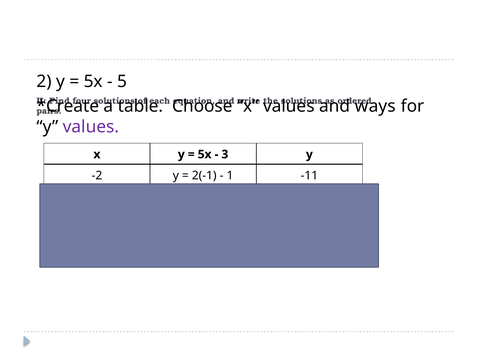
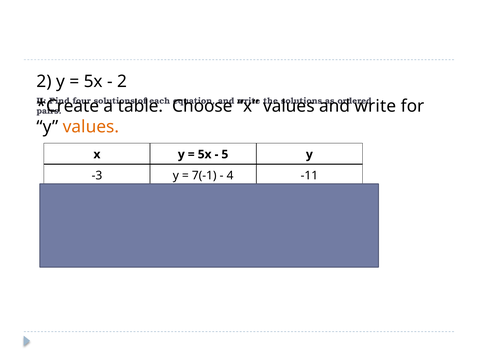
5 at (122, 82): 5 -> 2
ways at (375, 106): ways -> write
values at (91, 127) colour: purple -> orange
3: 3 -> 5
-2: -2 -> -3
2(-1: 2(-1 -> 7(-1
1 at (230, 176): 1 -> 4
